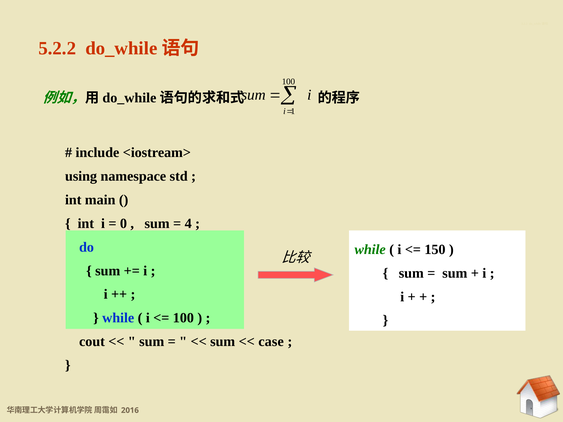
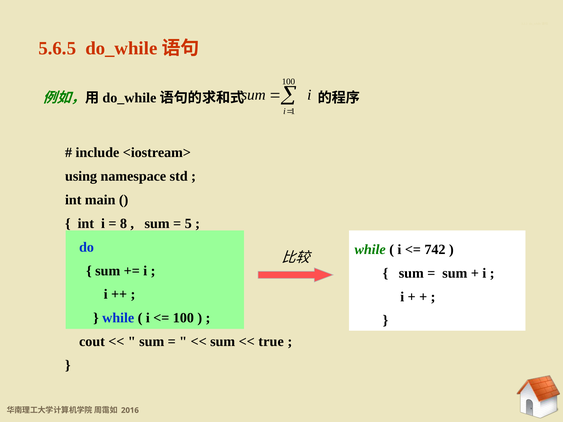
5.2.2: 5.2.2 -> 5.6.5
0: 0 -> 8
4: 4 -> 5
150: 150 -> 742
case: case -> true
